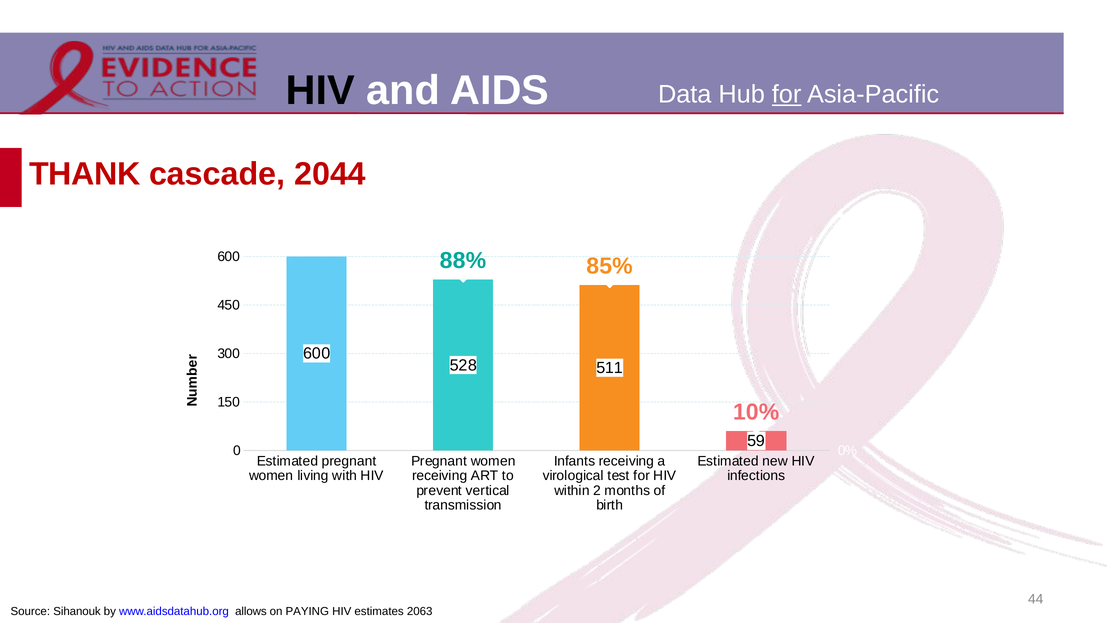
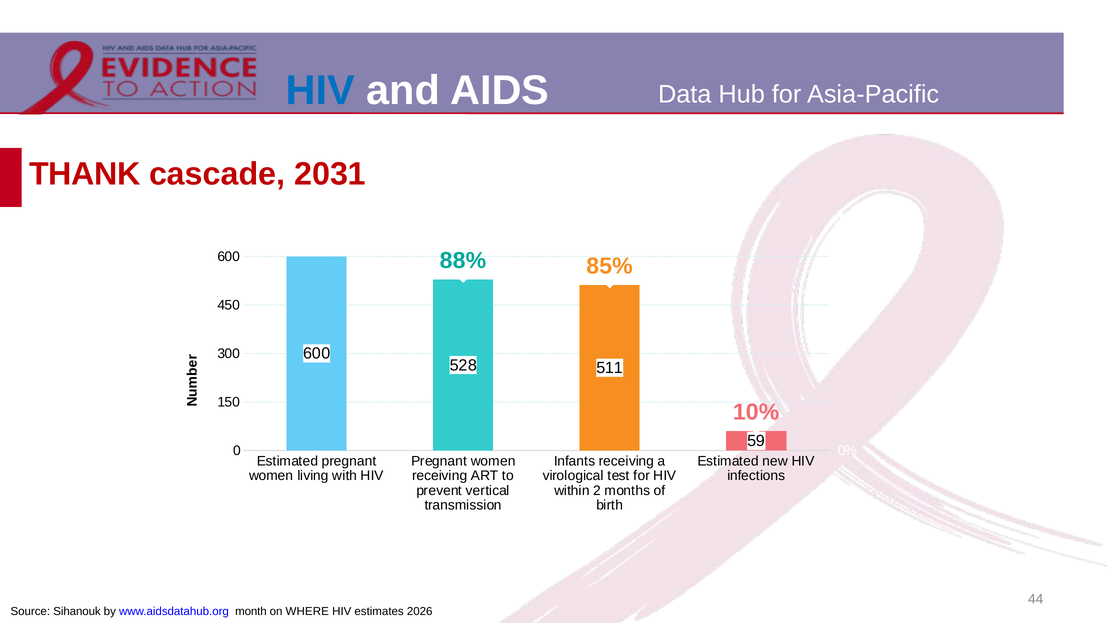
HIV at (320, 91) colour: black -> blue
for at (787, 94) underline: present -> none
2044: 2044 -> 2031
allows: allows -> month
PAYING: PAYING -> WHERE
2063: 2063 -> 2026
